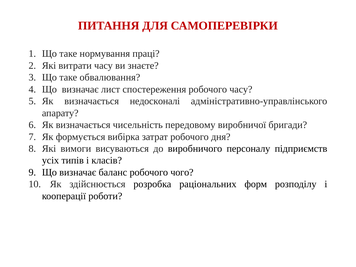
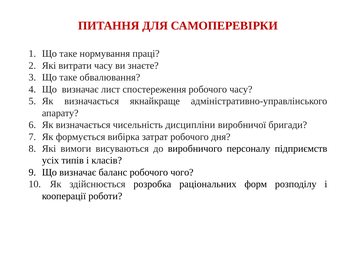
недосконалі: недосконалі -> якнайкраще
передовому: передовому -> дисципліни
